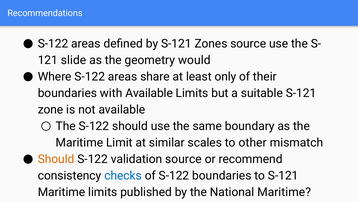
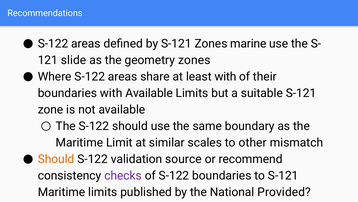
Zones source: source -> marine
geometry would: would -> zones
least only: only -> with
checks colour: blue -> purple
National Maritime: Maritime -> Provided
